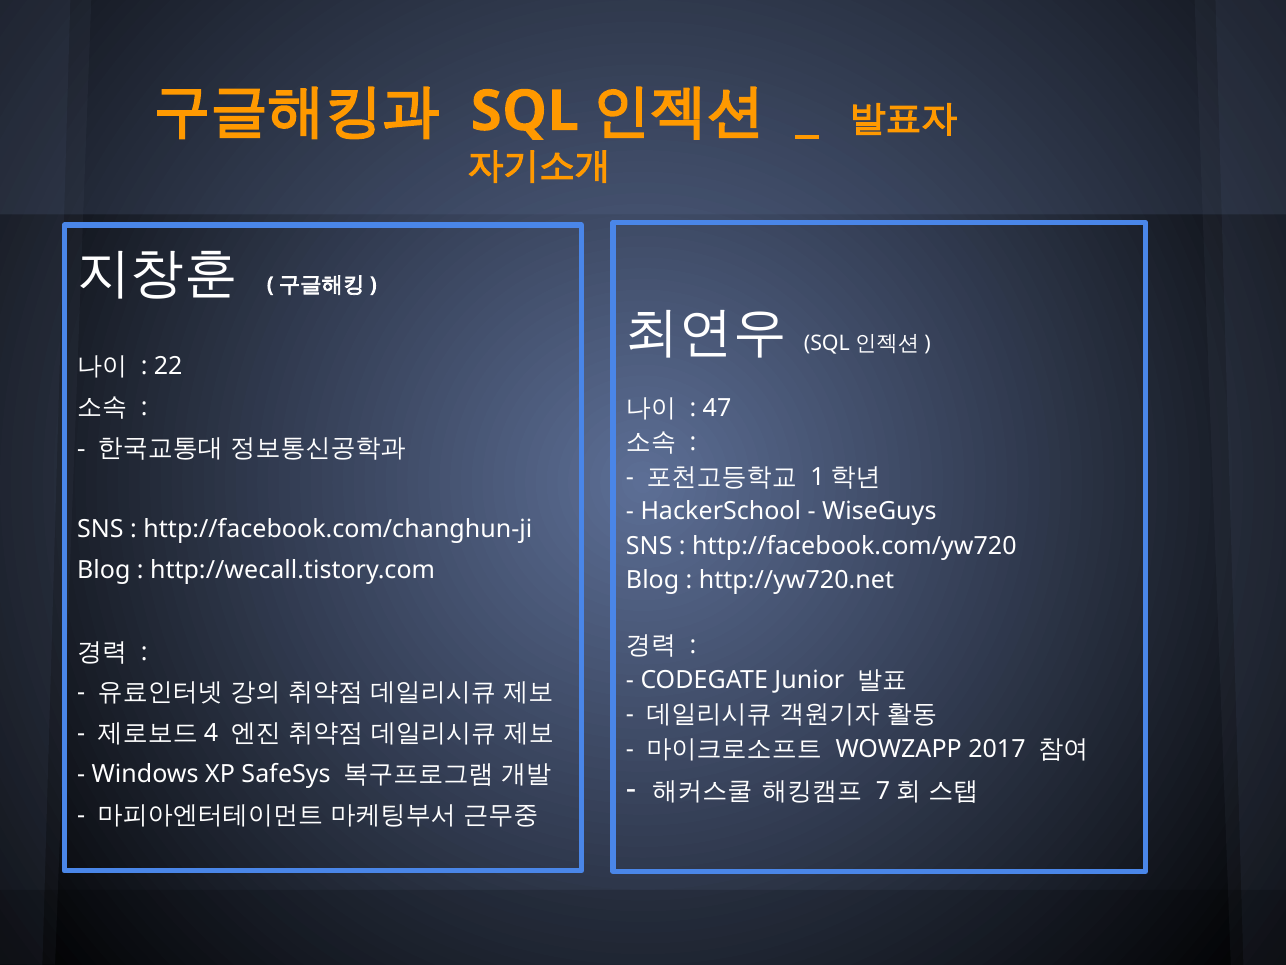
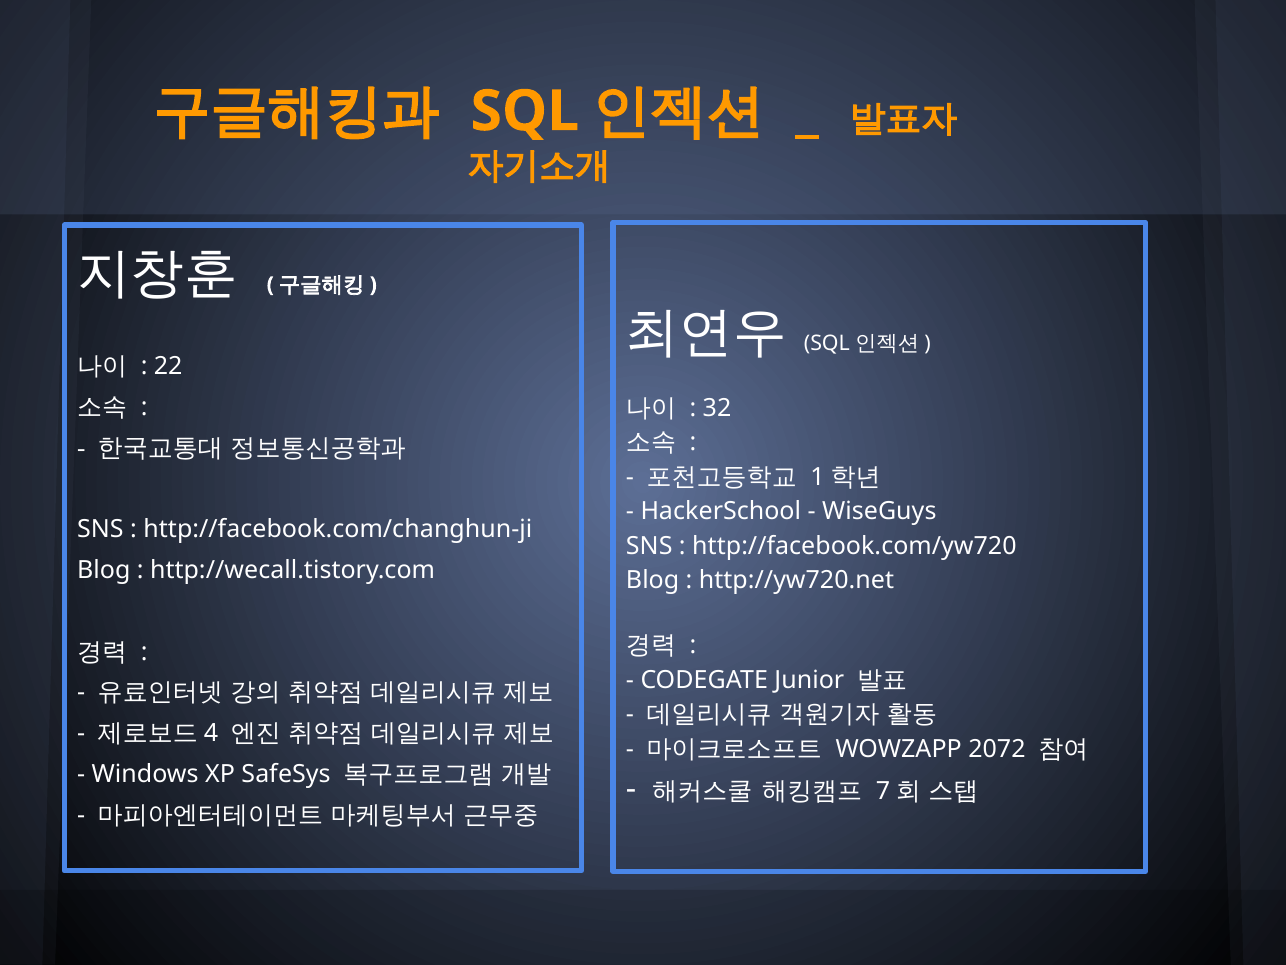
47: 47 -> 32
2017: 2017 -> 2072
